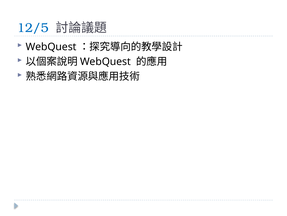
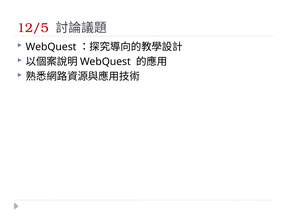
12/5 colour: blue -> red
